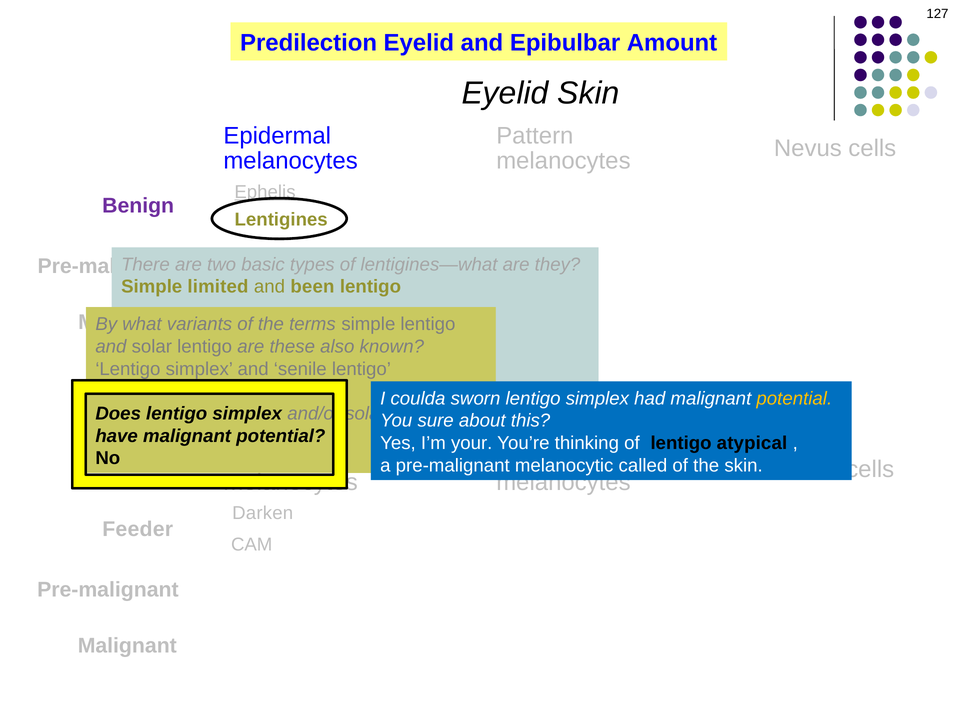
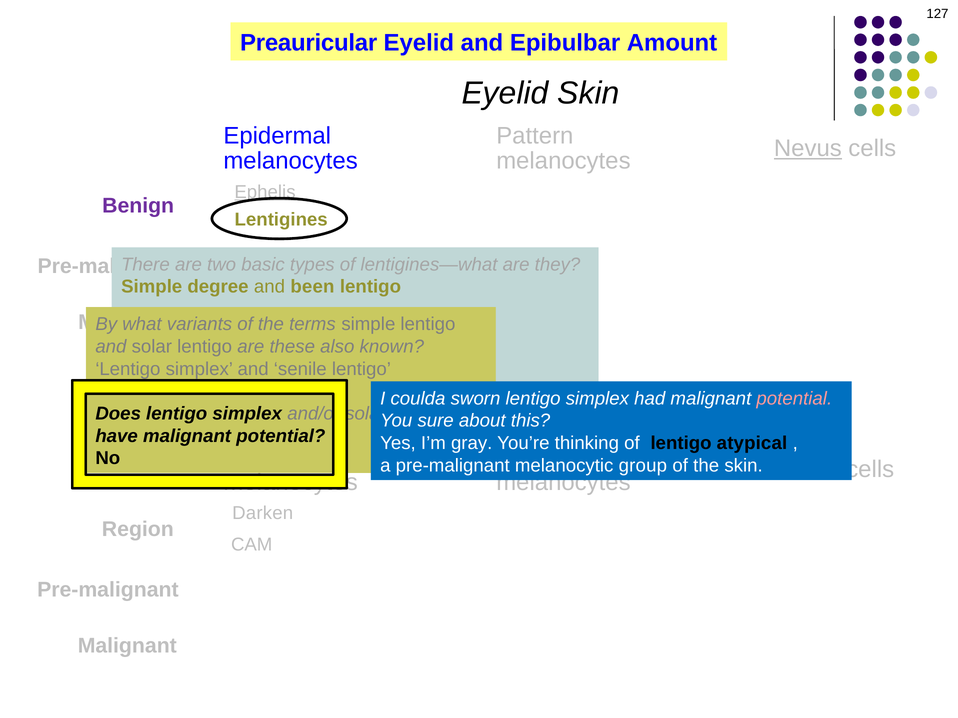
Predilection: Predilection -> Preauricular
Nevus at (808, 148) underline: none -> present
limited: limited -> degree
potential at (794, 399) colour: yellow -> pink
your: your -> gray
called: called -> group
Feeder: Feeder -> Region
